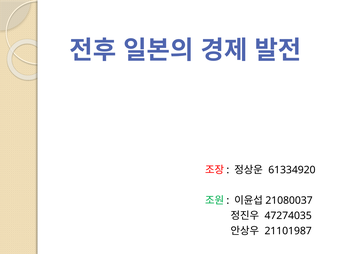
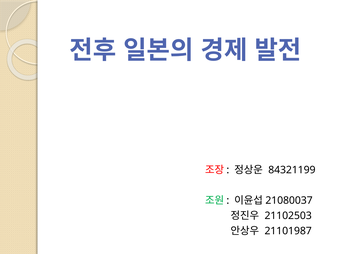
61334920: 61334920 -> 84321199
47274035: 47274035 -> 21102503
